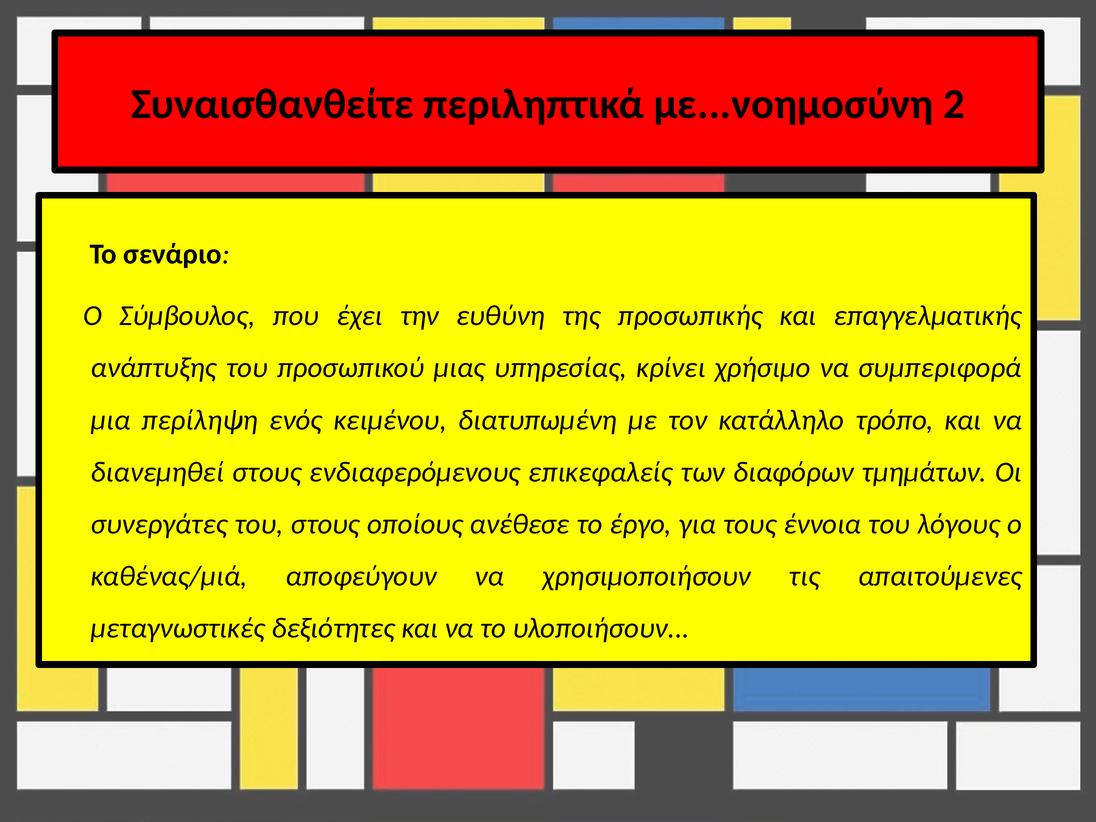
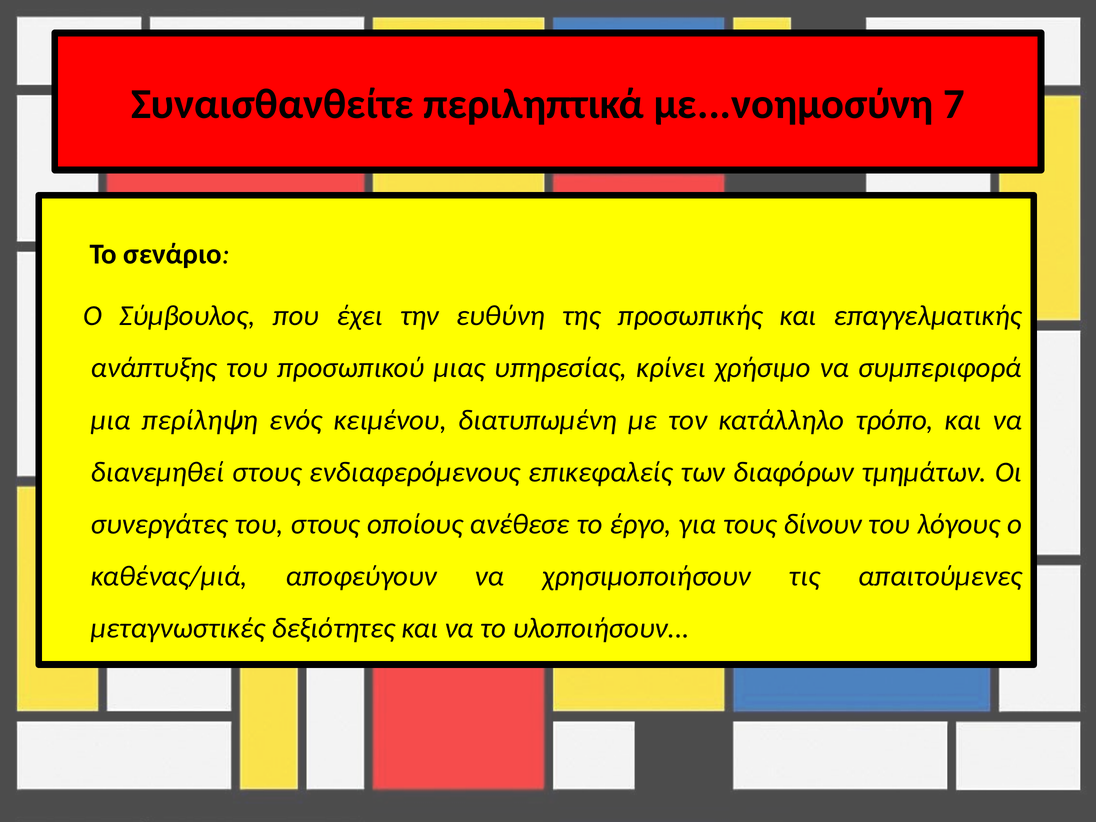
2: 2 -> 7
έννοια: έννοια -> δίνουν
